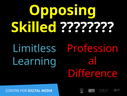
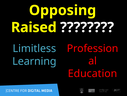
Skilled: Skilled -> Raised
Difference: Difference -> Education
